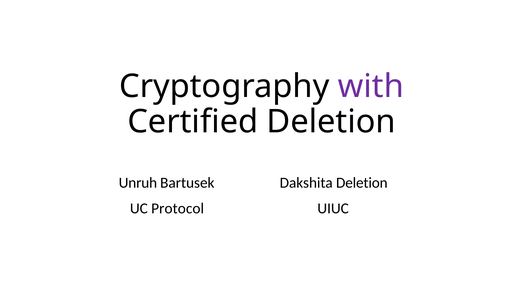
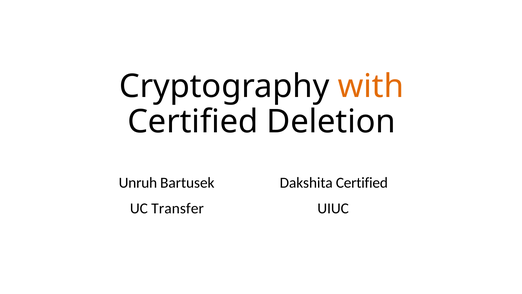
with colour: purple -> orange
Dakshita Deletion: Deletion -> Certified
Protocol: Protocol -> Transfer
